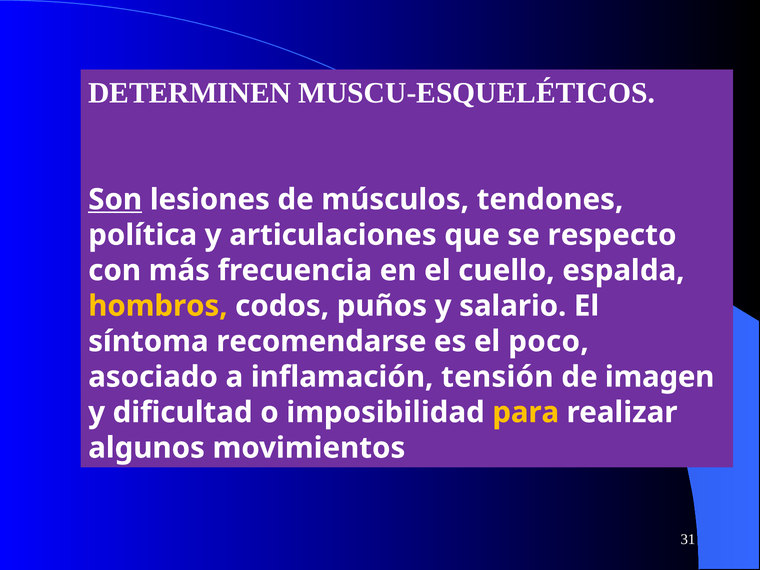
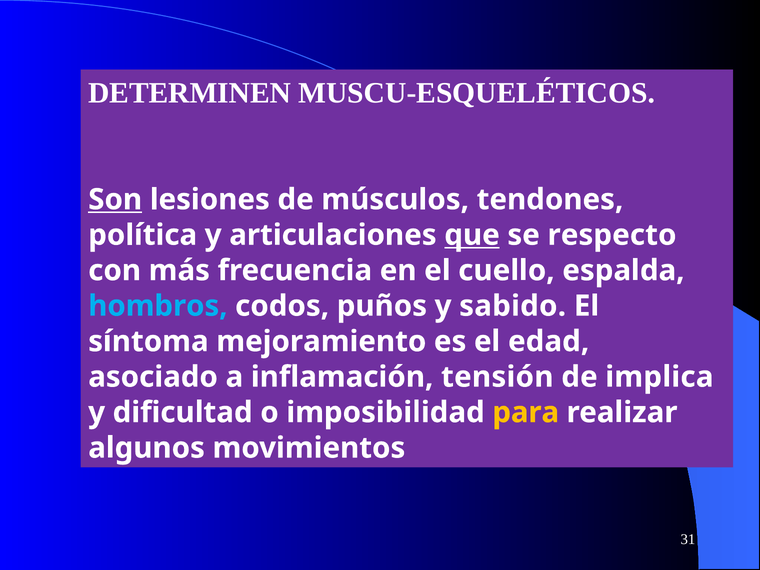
que underline: none -> present
hombros colour: yellow -> light blue
salario: salario -> sabido
recomendarse: recomendarse -> mejoramiento
poco: poco -> edad
imagen: imagen -> implica
